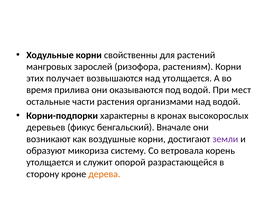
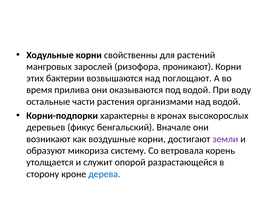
растениям: растениям -> проникают
получает: получает -> бактерии
над утолщается: утолщается -> поглощают
мест: мест -> воду
дерева colour: orange -> blue
